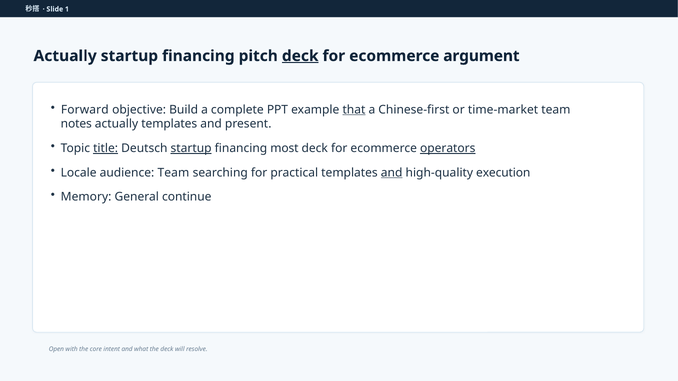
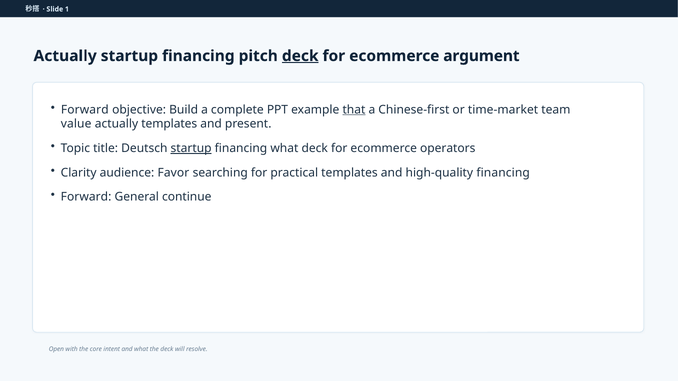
notes: notes -> value
title underline: present -> none
financing most: most -> what
operators underline: present -> none
Locale: Locale -> Clarity
audience Team: Team -> Favor
and at (392, 173) underline: present -> none
high-quality execution: execution -> financing
Memory at (86, 197): Memory -> Forward
